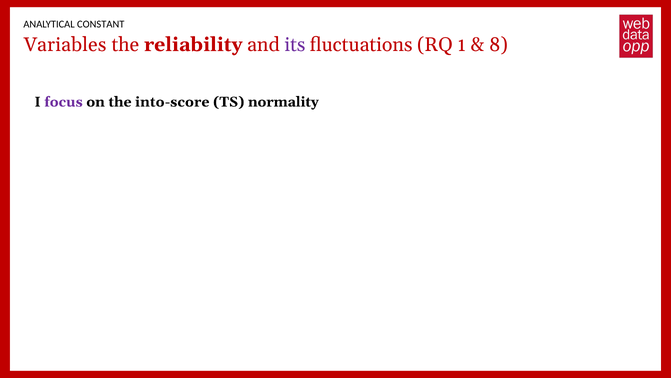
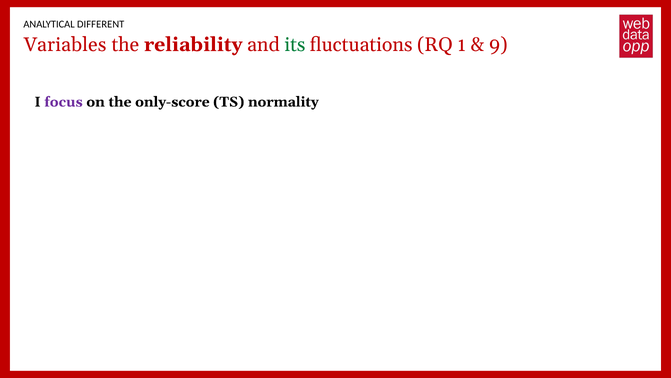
CONSTANT: CONSTANT -> DIFFERENT
its colour: purple -> green
8: 8 -> 9
into-score: into-score -> only-score
